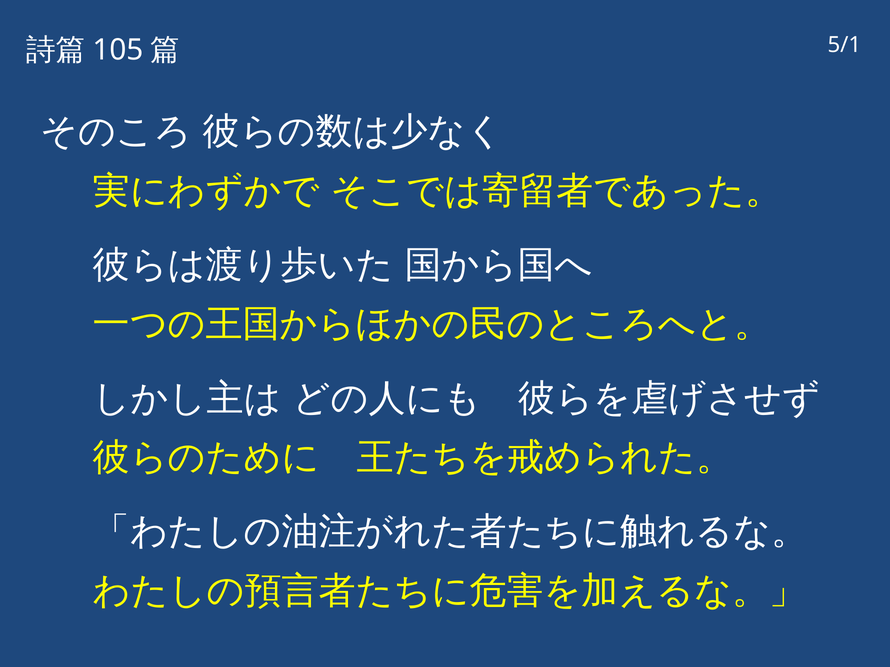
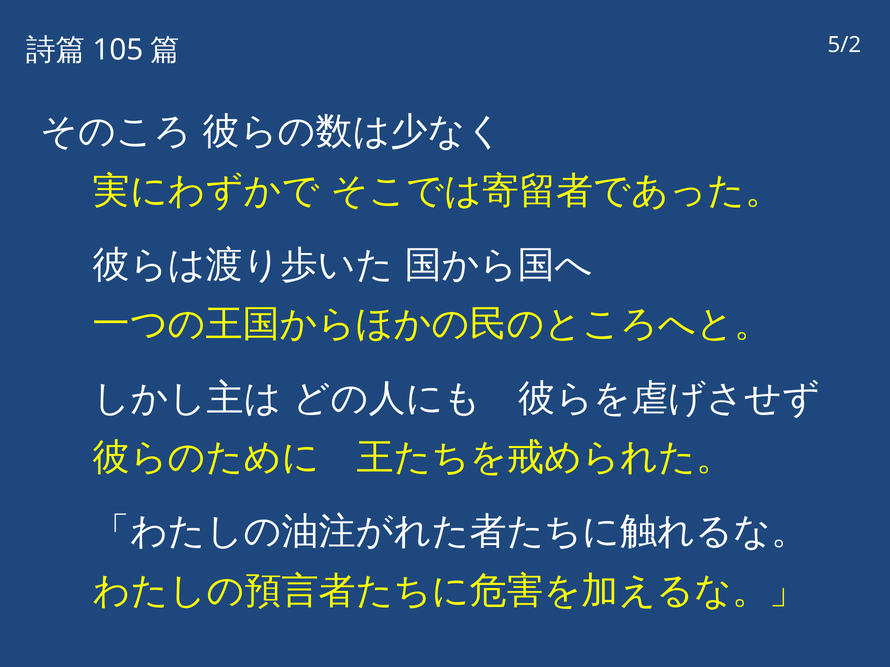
5/1: 5/1 -> 5/2
